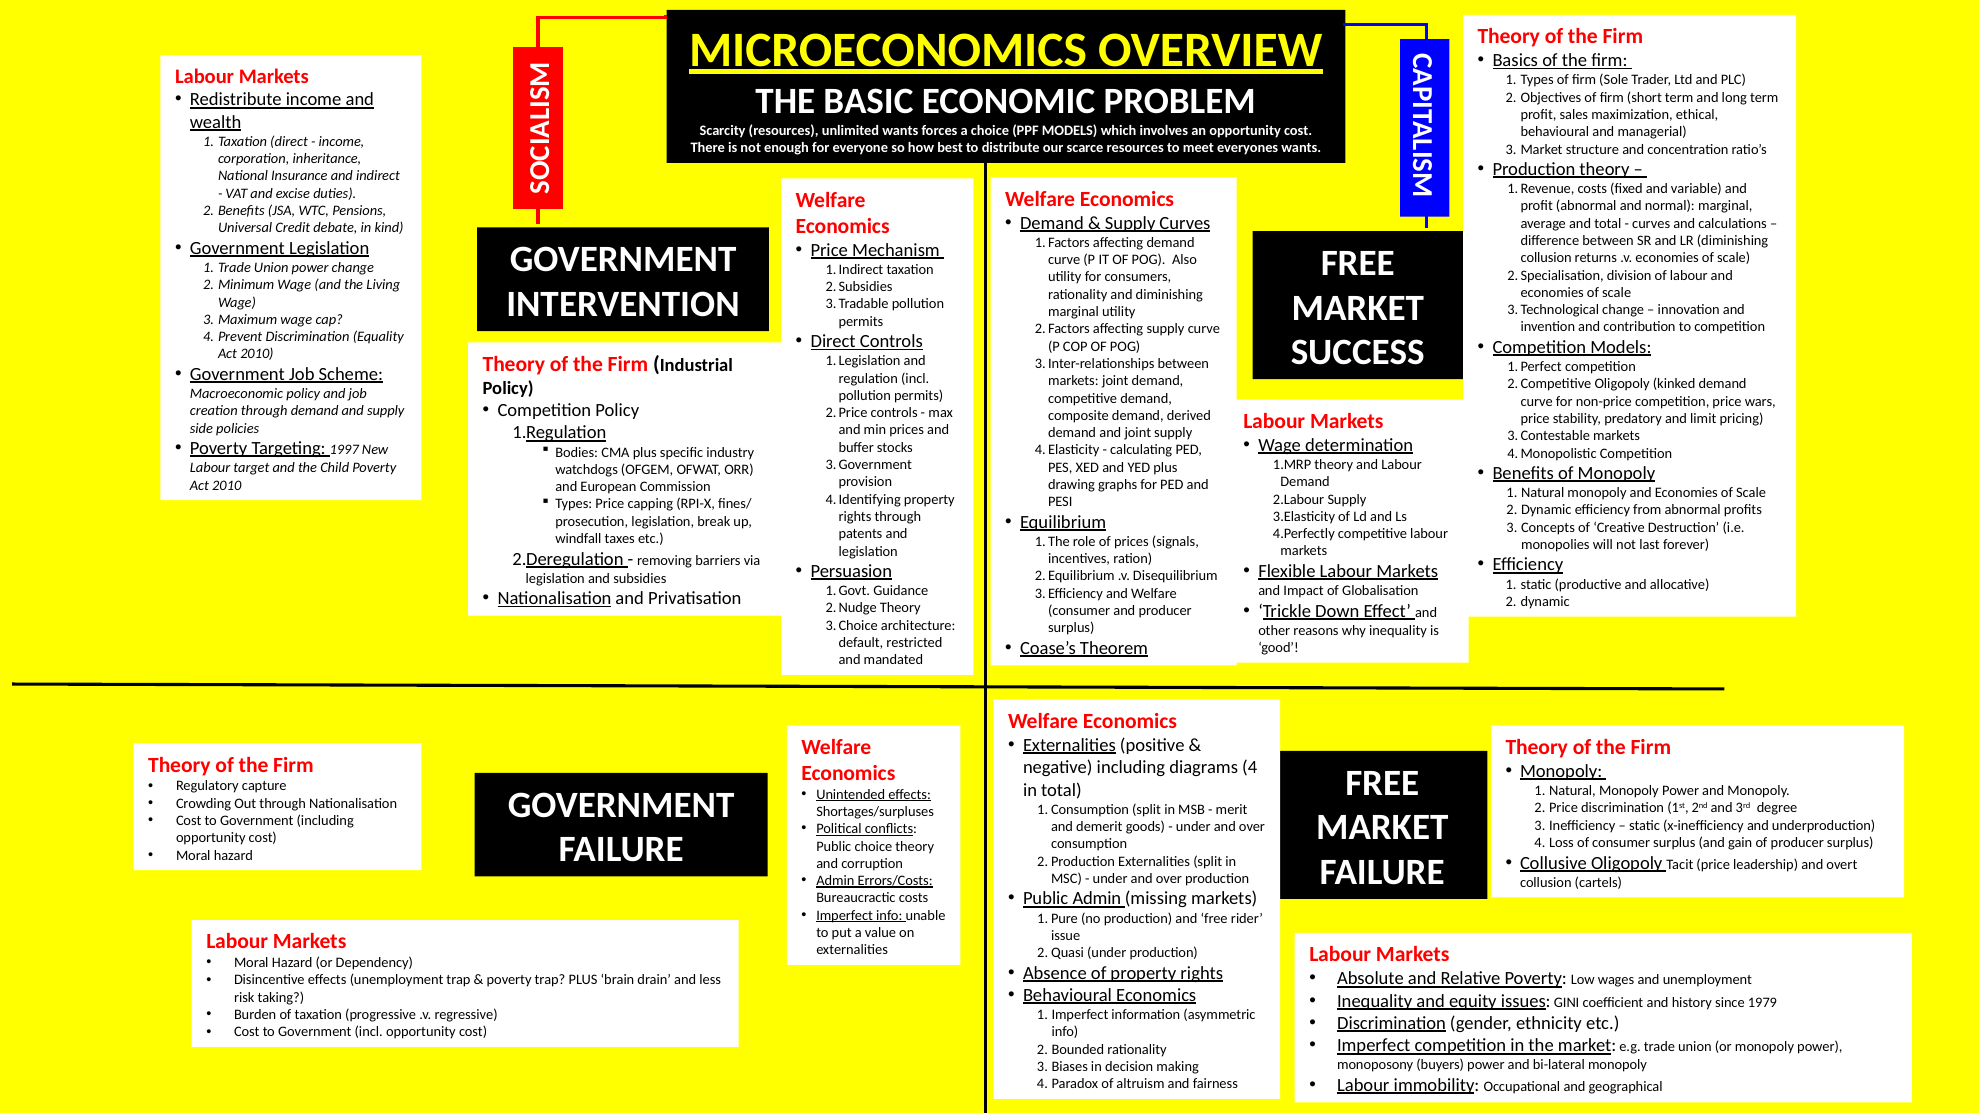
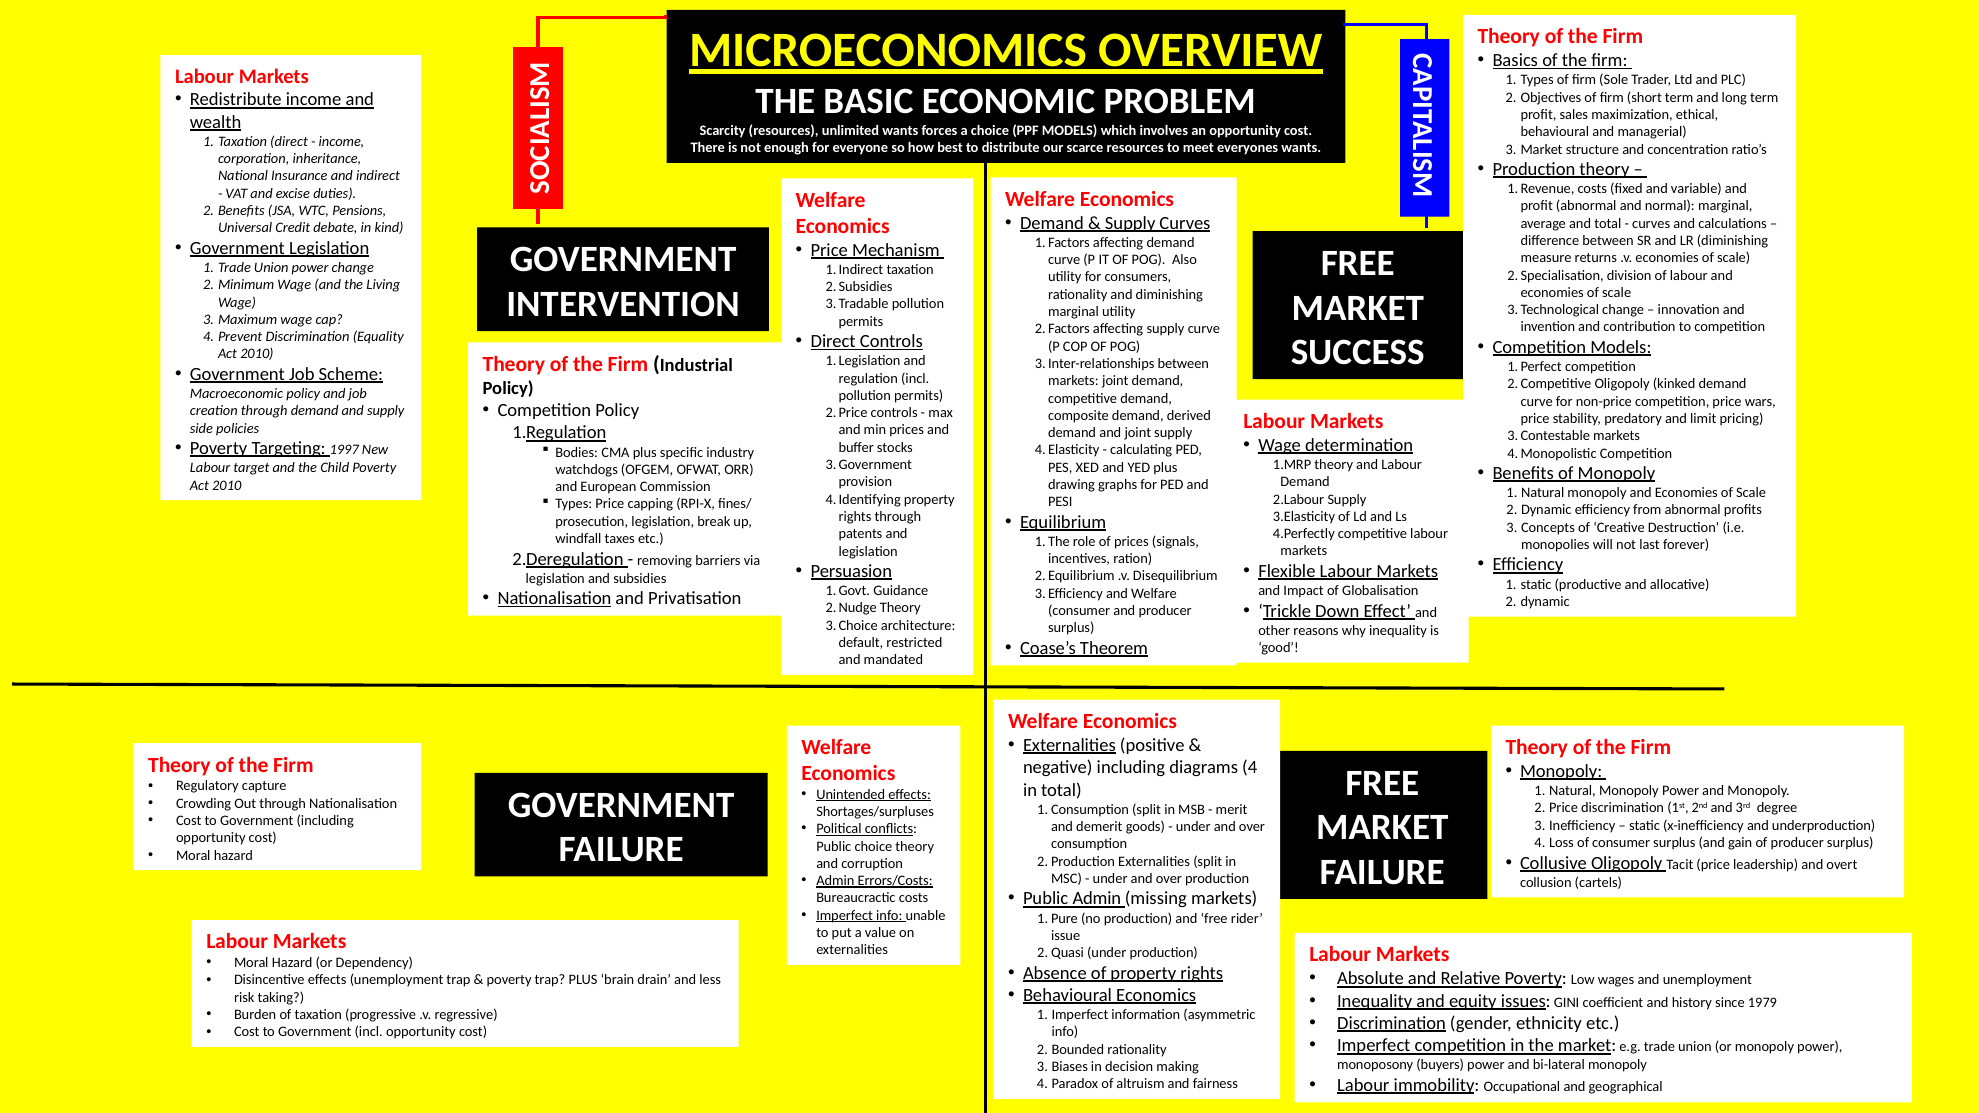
collusion at (1546, 258): collusion -> measure
